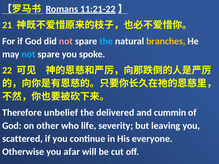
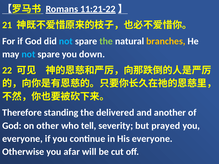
not at (66, 41) colour: pink -> light blue
the at (106, 41) colour: light blue -> light green
spoke: spoke -> down
unbelief: unbelief -> standing
cummin: cummin -> another
life: life -> tell
leaving: leaving -> prayed
scattered at (22, 139): scattered -> everyone
